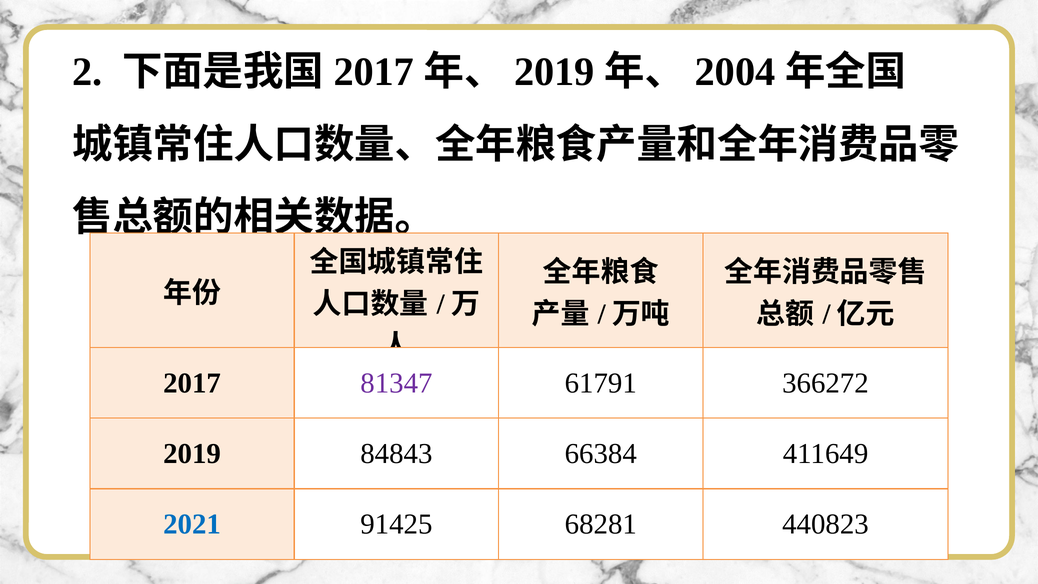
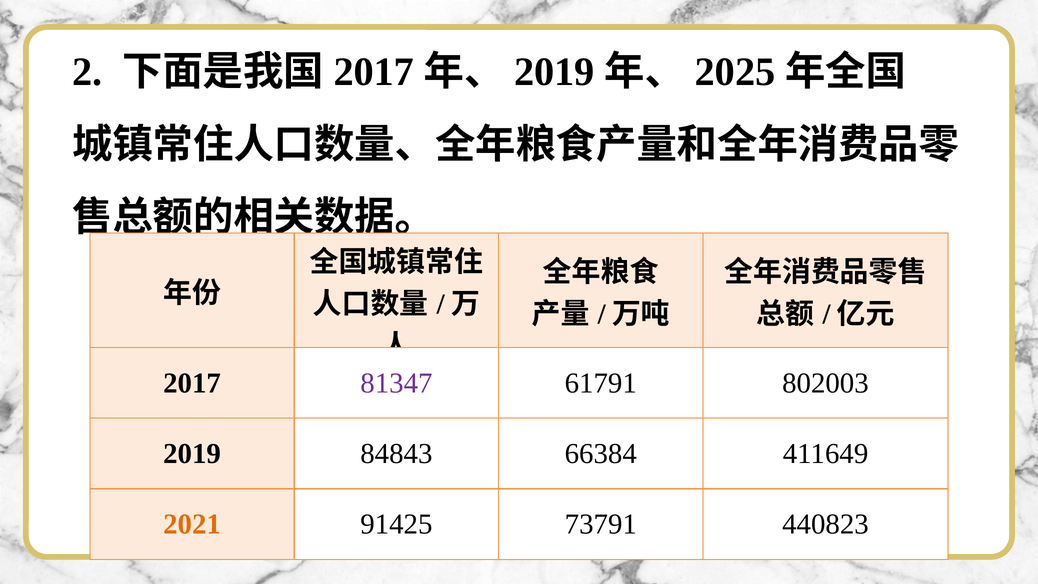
2004: 2004 -> 2025
366272: 366272 -> 802003
2021 colour: blue -> orange
68281: 68281 -> 73791
